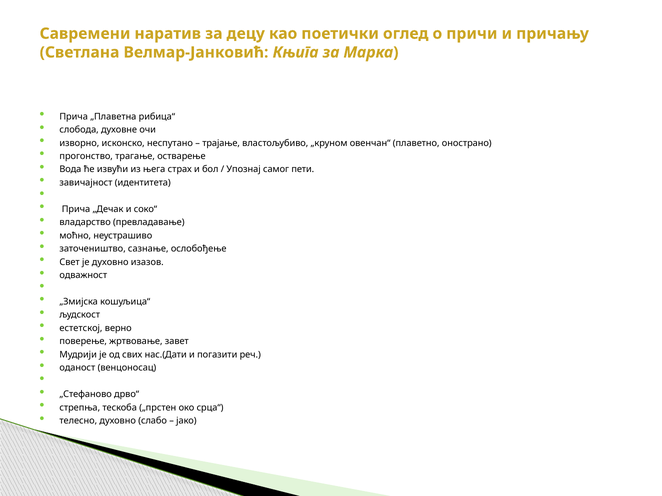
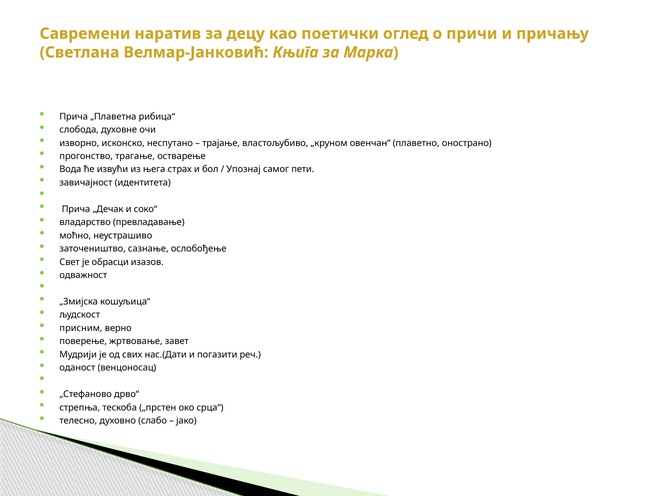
је духовно: духовно -> обрасци
естетској: естетској -> присним
